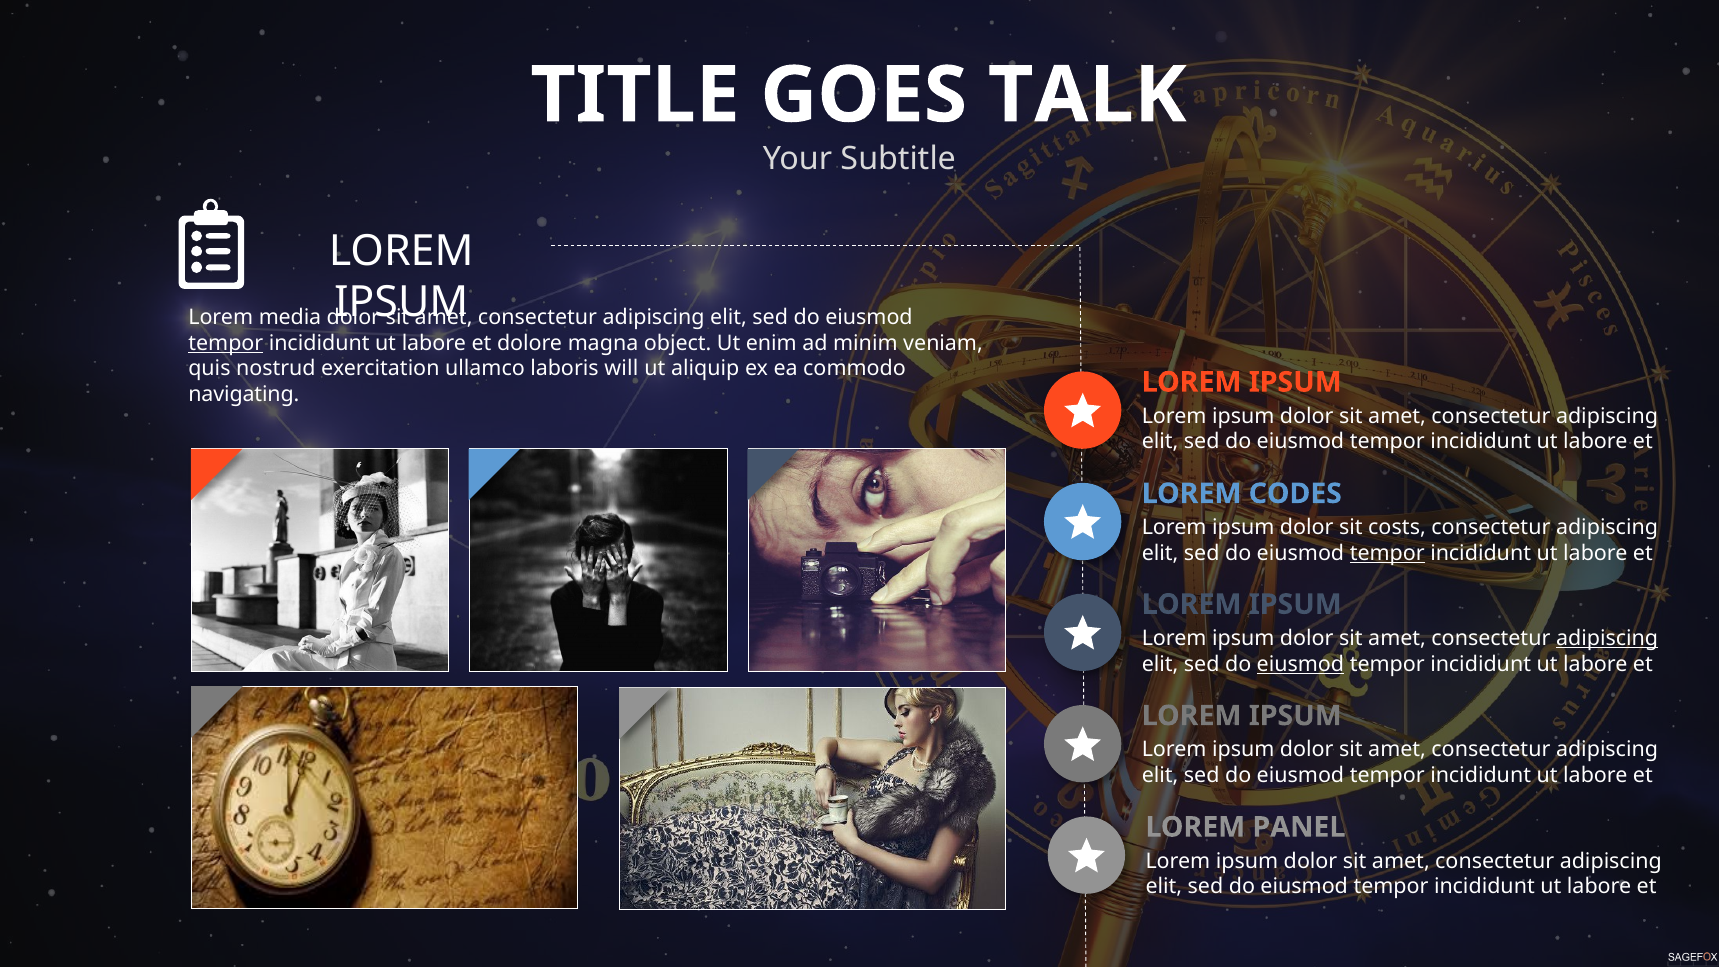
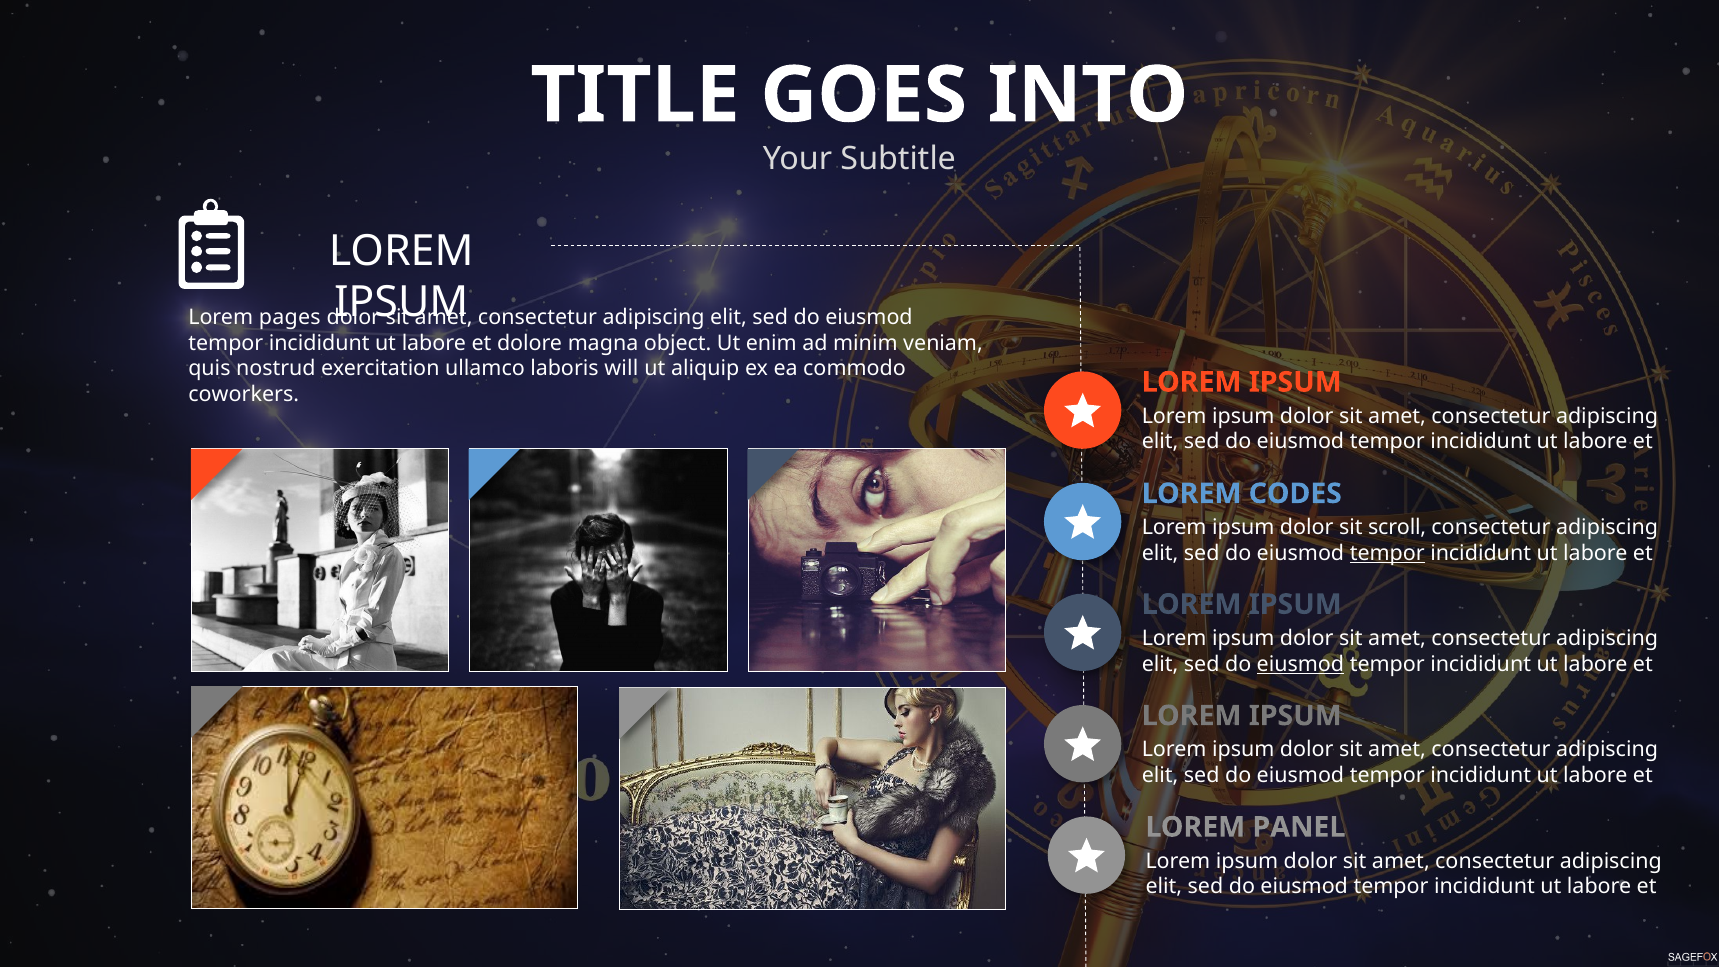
TALK: TALK -> INTO
media: media -> pages
tempor at (226, 343) underline: present -> none
navigating: navigating -> coworkers
costs: costs -> scroll
adipiscing at (1607, 638) underline: present -> none
